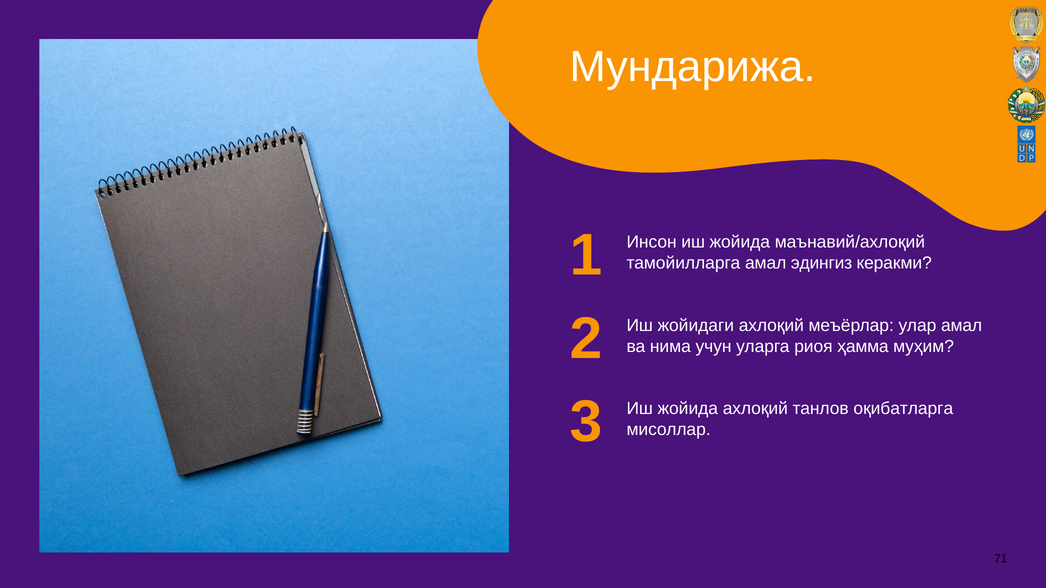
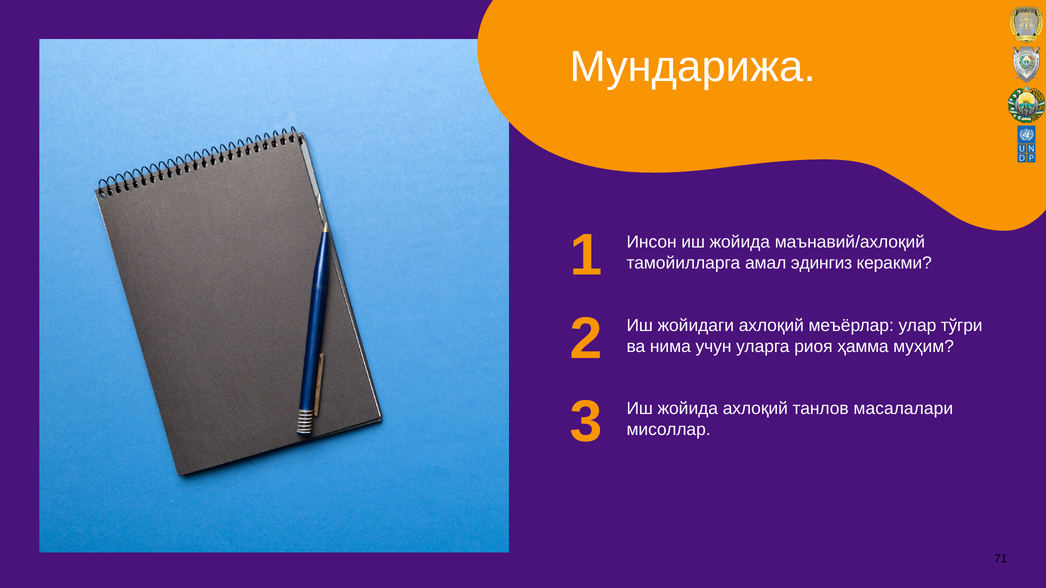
улар амал: амал -> тўгри
оқибатларга: оқибатларга -> масалалари
